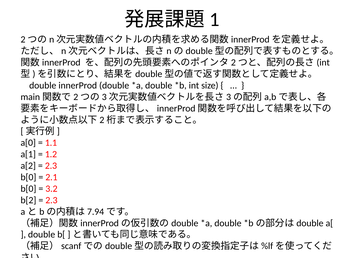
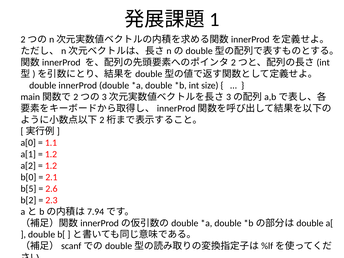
2.3 at (51, 166): 2.3 -> 1.2
b[0 at (28, 189): b[0 -> b[5
3.2: 3.2 -> 2.6
